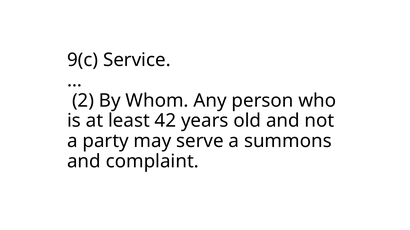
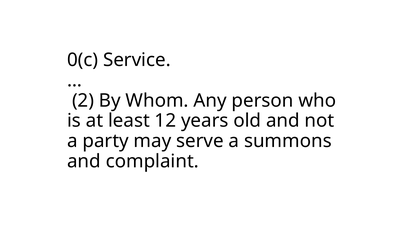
9(c: 9(c -> 0(c
42: 42 -> 12
